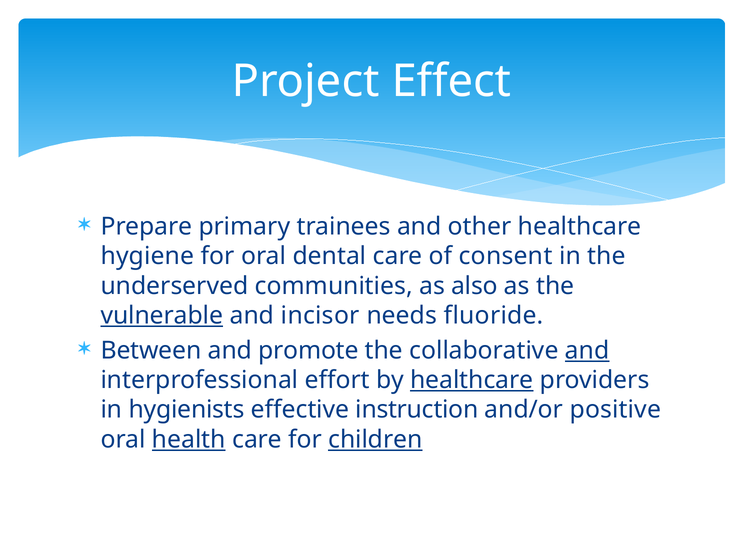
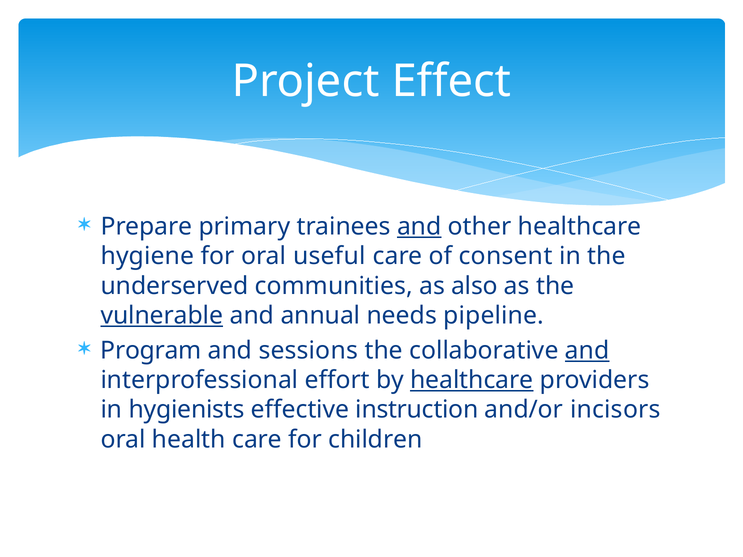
and at (419, 227) underline: none -> present
dental: dental -> useful
incisor: incisor -> annual
fluoride: fluoride -> pipeline
Between: Between -> Program
promote: promote -> sessions
positive: positive -> incisors
health underline: present -> none
children underline: present -> none
